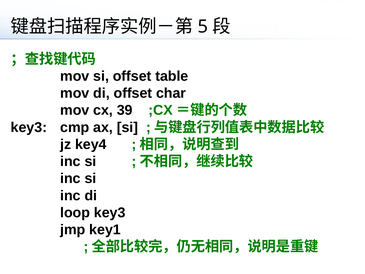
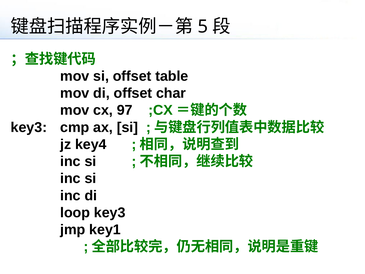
39: 39 -> 97
